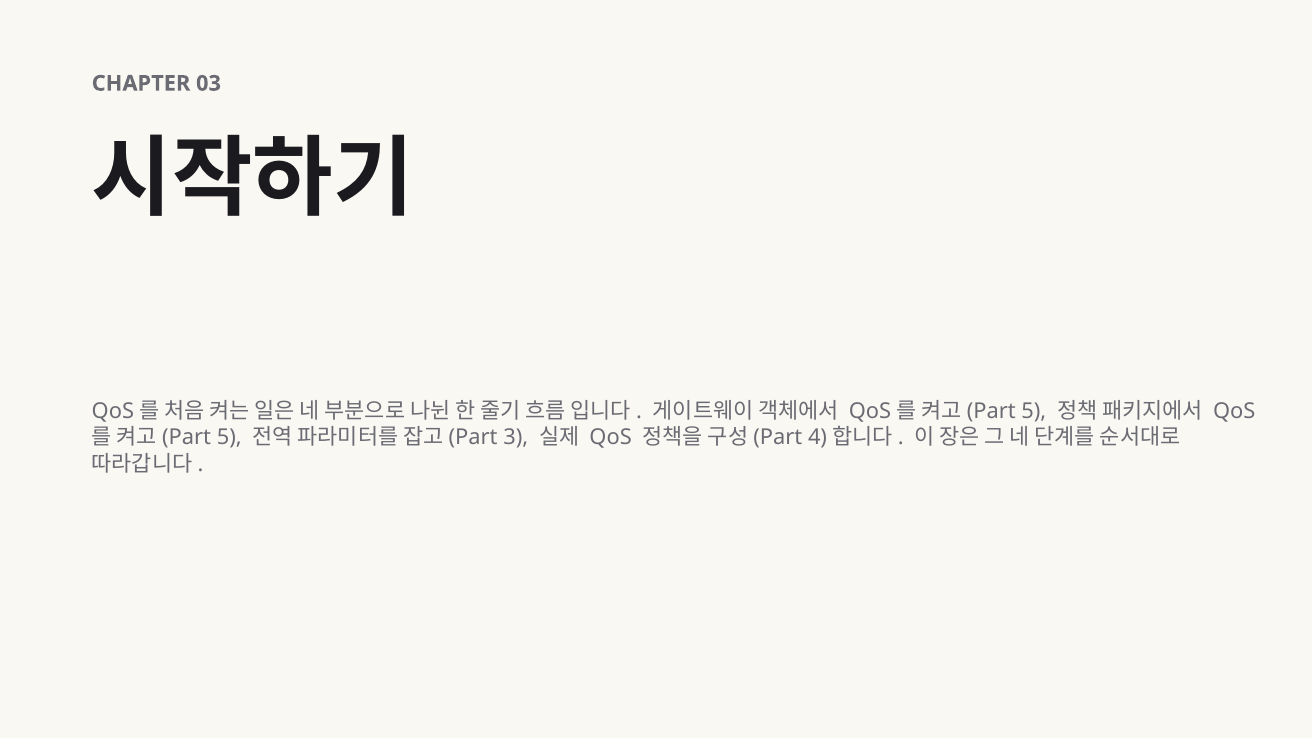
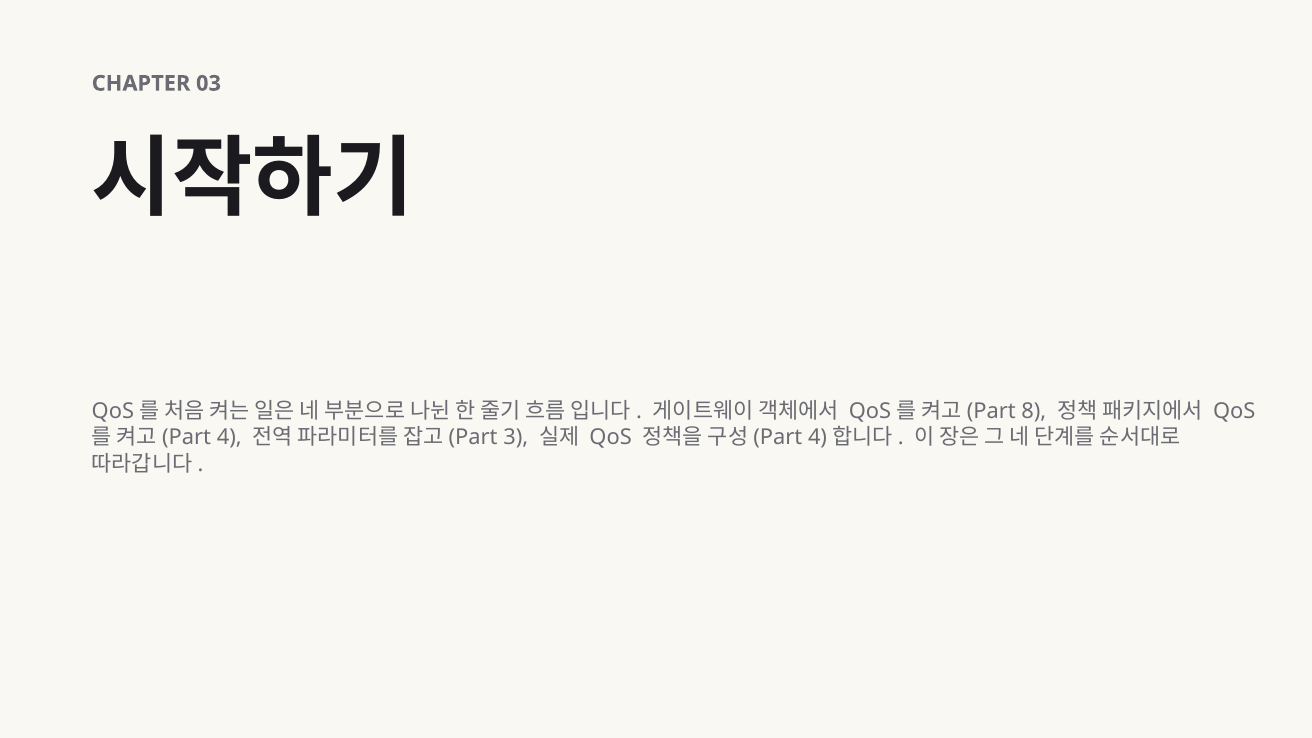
5 at (1034, 411): 5 -> 8
5 at (229, 438): 5 -> 4
